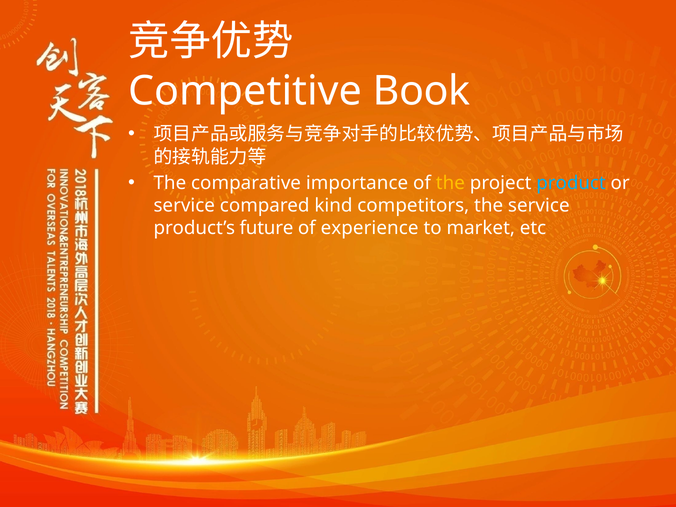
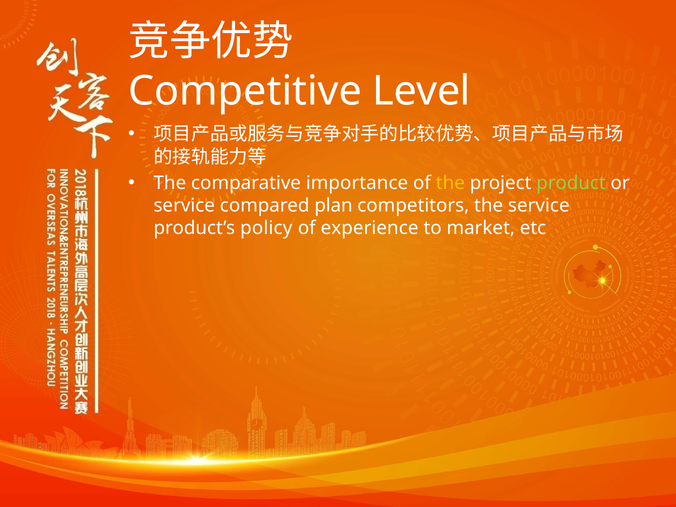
Book: Book -> Level
product colour: light blue -> light green
kind: kind -> plan
future: future -> policy
